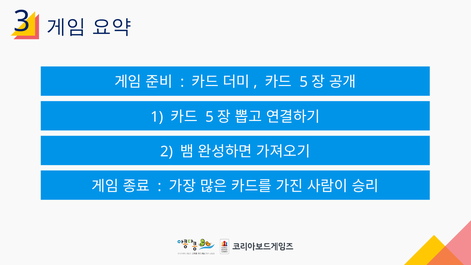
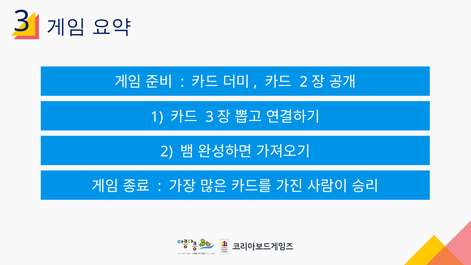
5 at (304, 82): 5 -> 2
5 at (209, 117): 5 -> 3
